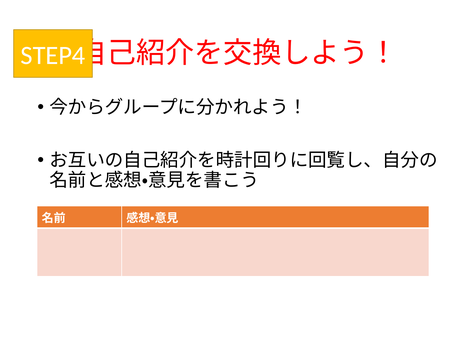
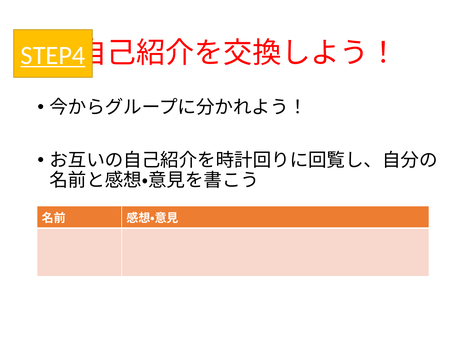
STEP4 underline: none -> present
